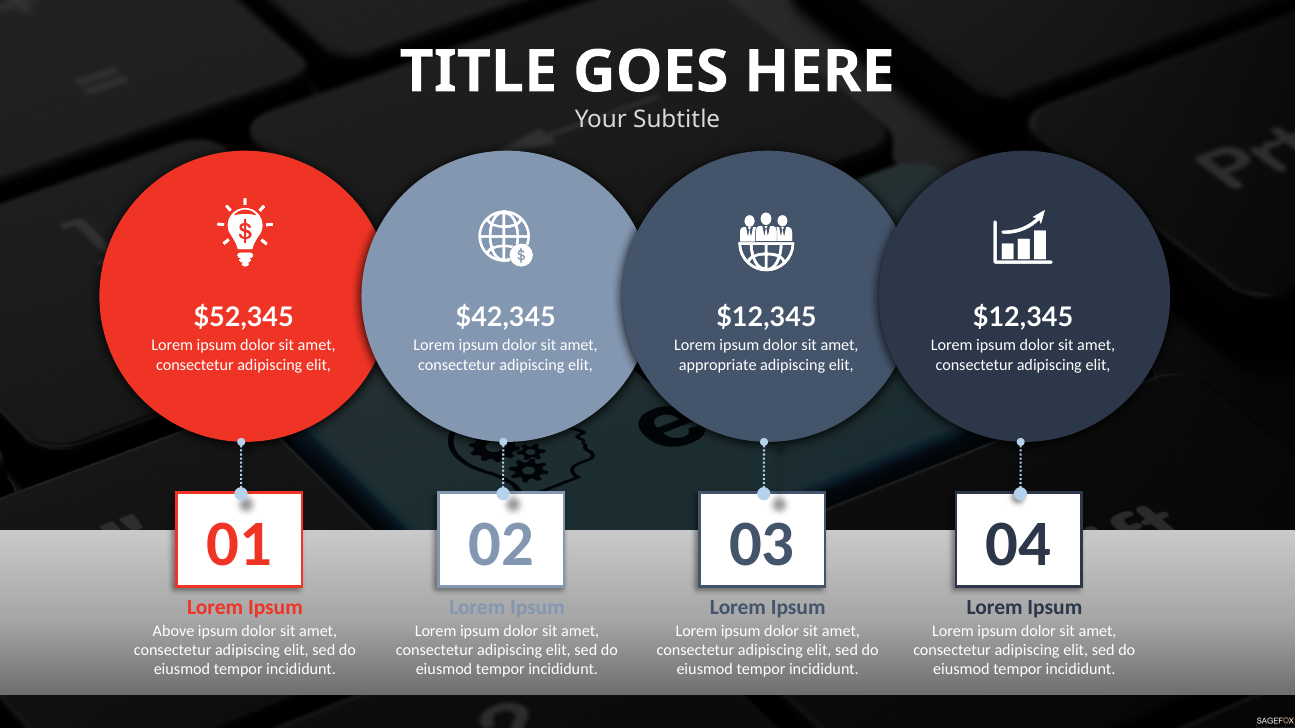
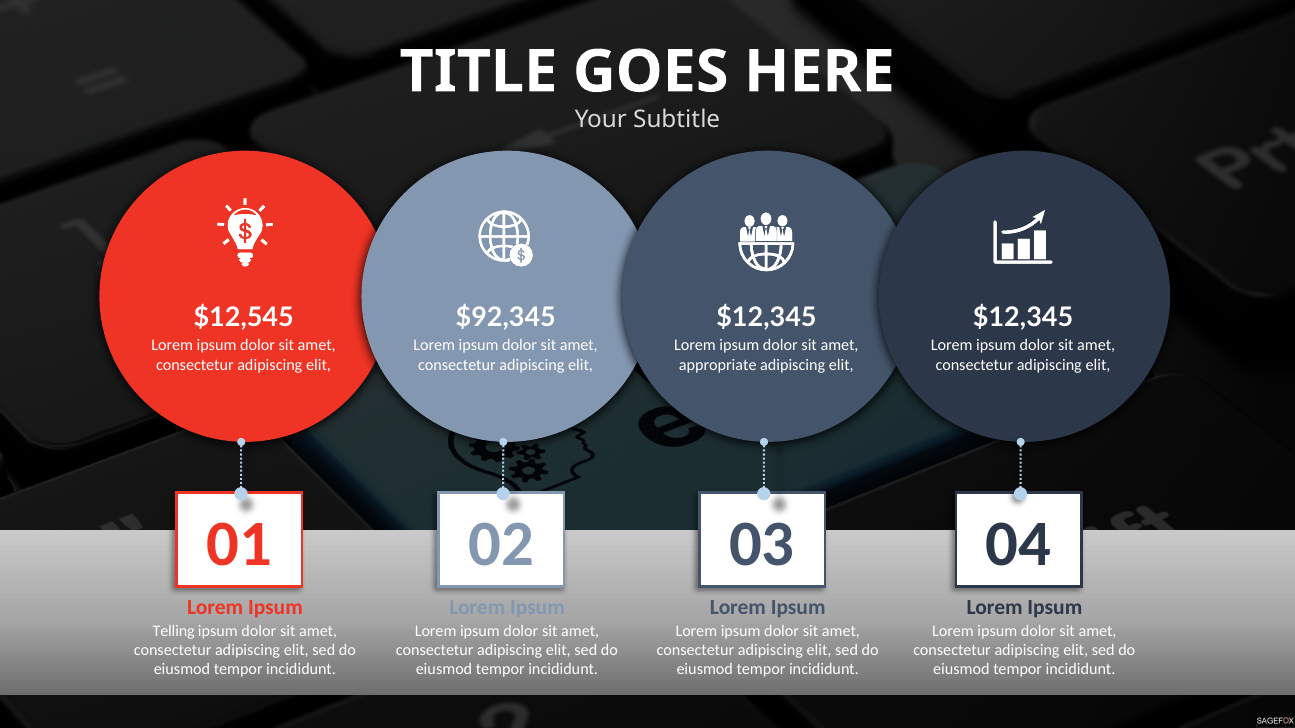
$52,345: $52,345 -> $12,545
$42,345: $42,345 -> $92,345
Above: Above -> Telling
